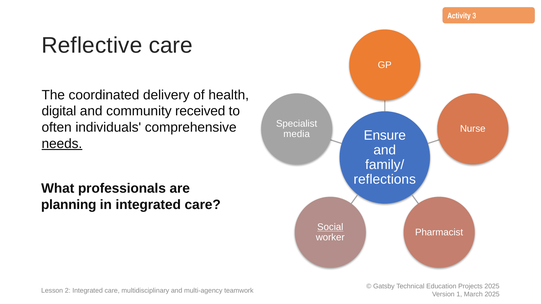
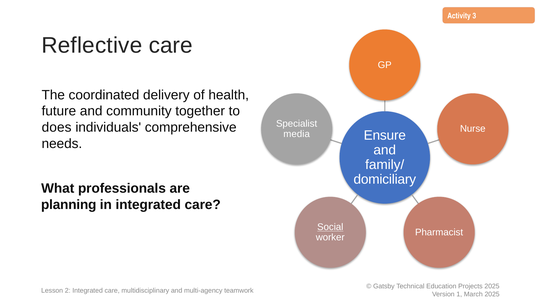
digital: digital -> future
received: received -> together
often: often -> does
needs underline: present -> none
reflections: reflections -> domiciliary
